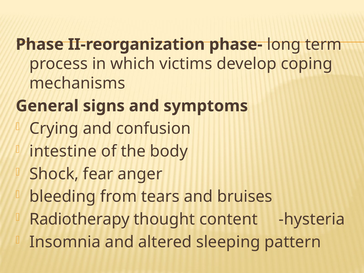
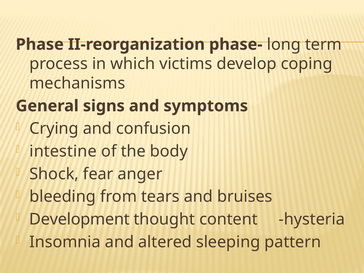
Radiotherapy: Radiotherapy -> Development
